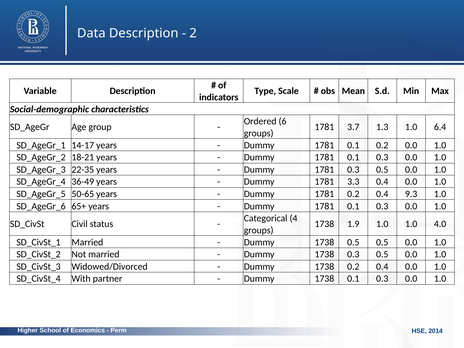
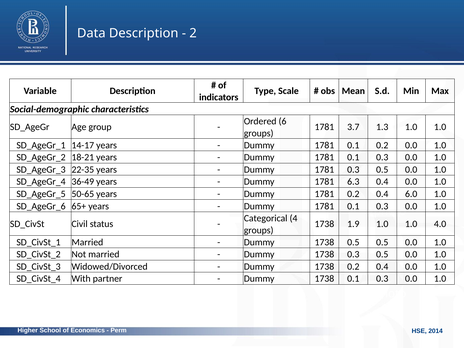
1.3 1.0 6.4: 6.4 -> 1.0
3.3: 3.3 -> 6.3
9.3: 9.3 -> 6.0
